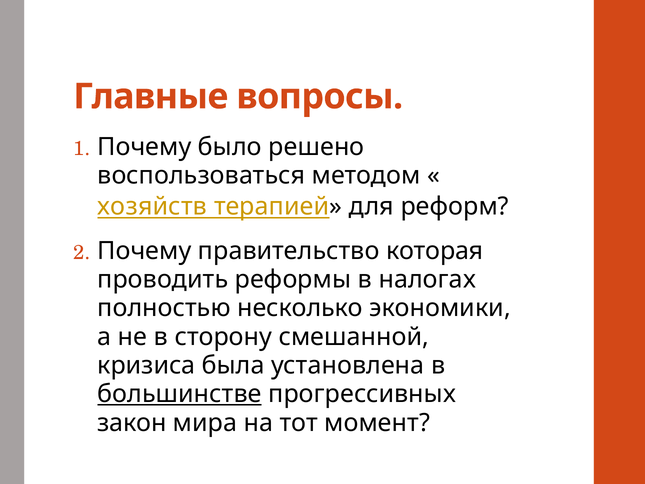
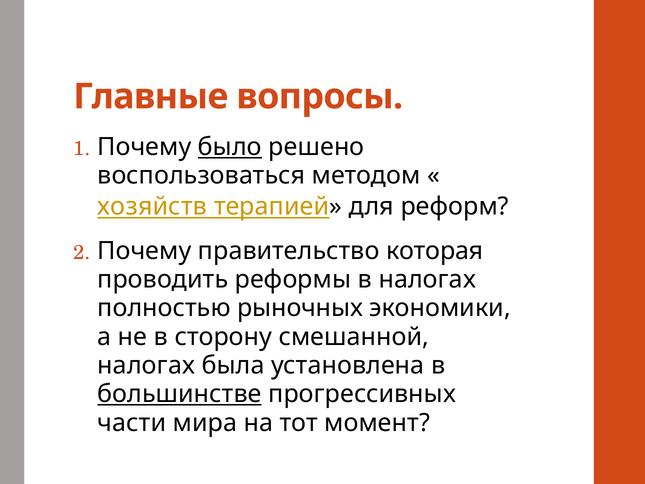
было underline: none -> present
несколько: несколько -> рыночных
кризиса at (146, 365): кризиса -> налогах
закон: закон -> части
